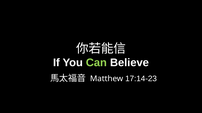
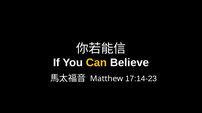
Can colour: light green -> yellow
